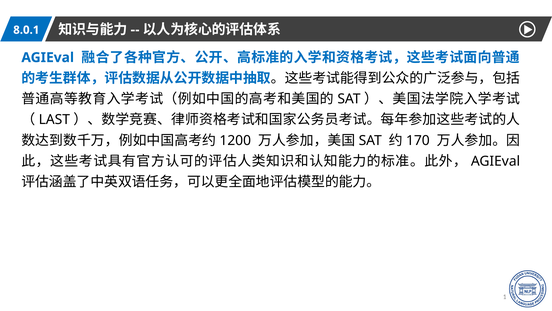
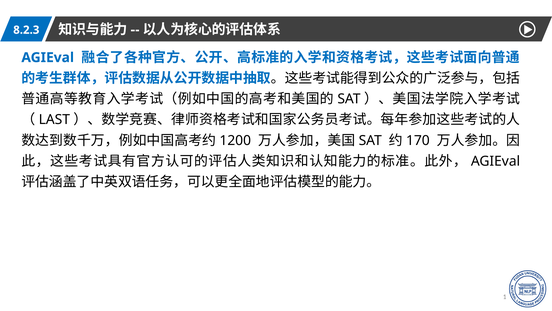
8.0.1: 8.0.1 -> 8.2.3
